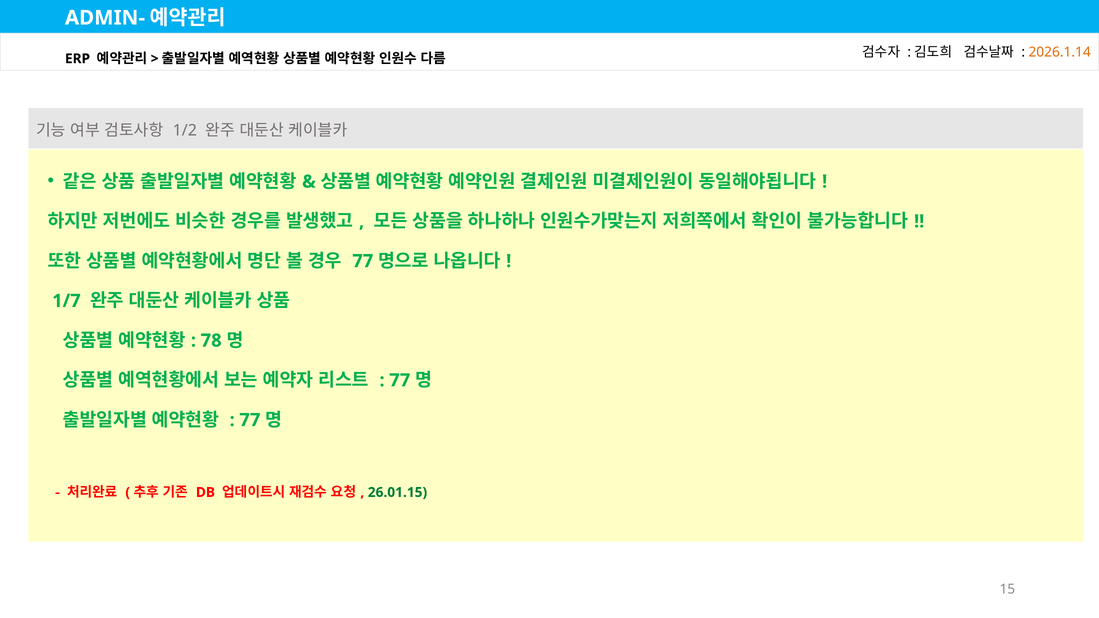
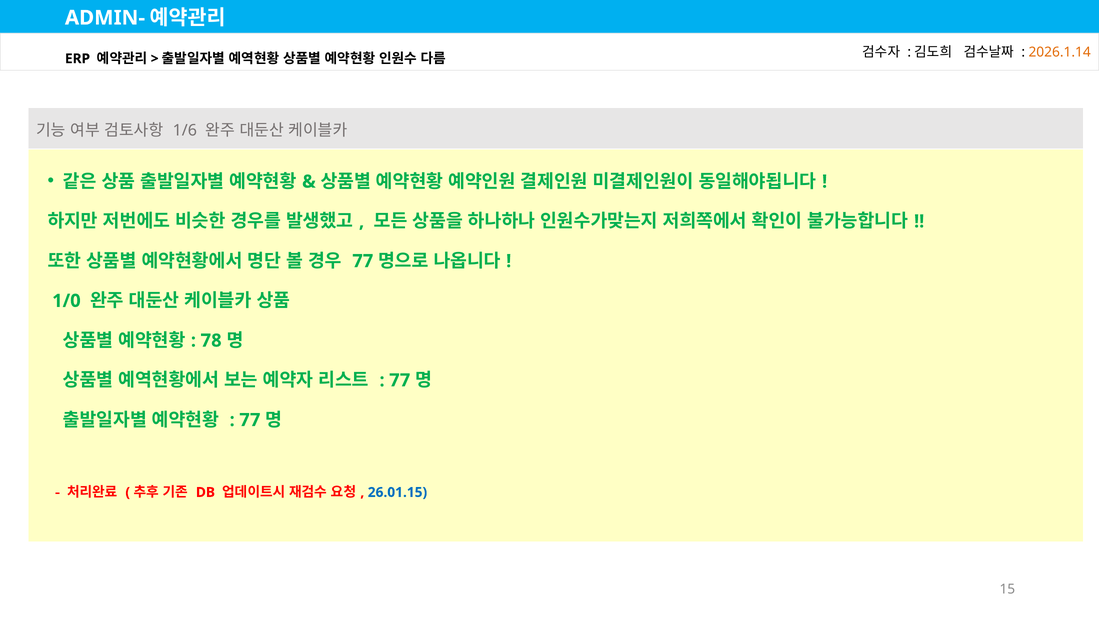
1/2: 1/2 -> 1/6
1/7: 1/7 -> 1/0
26.01.15 colour: green -> blue
